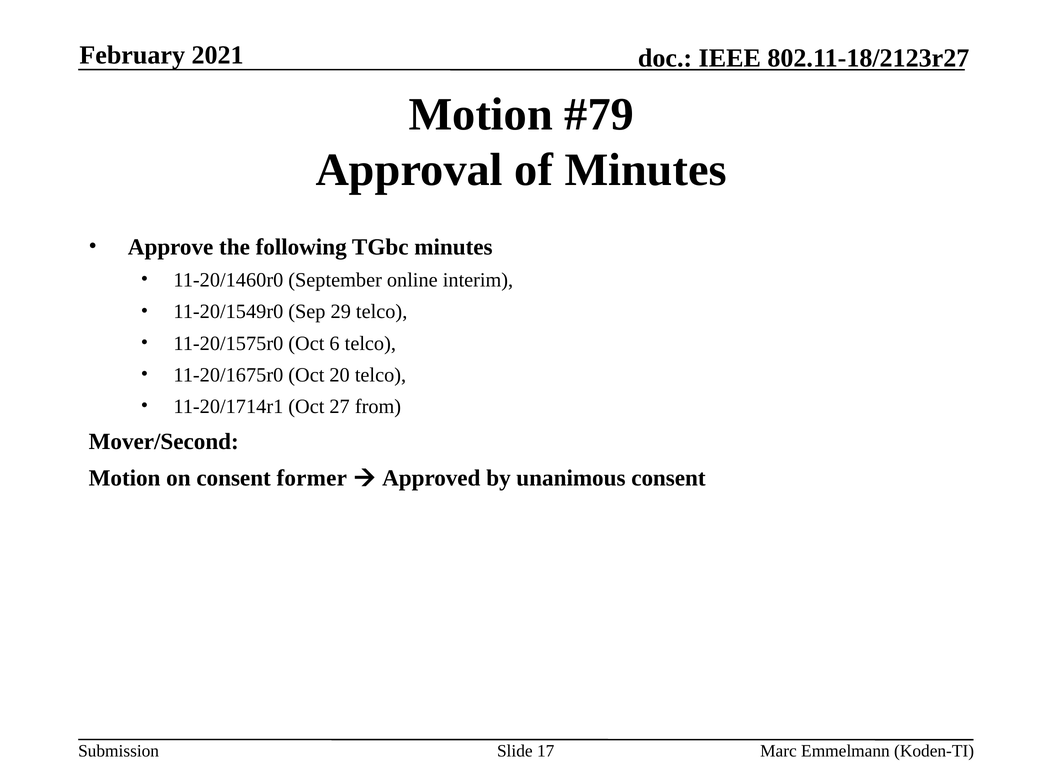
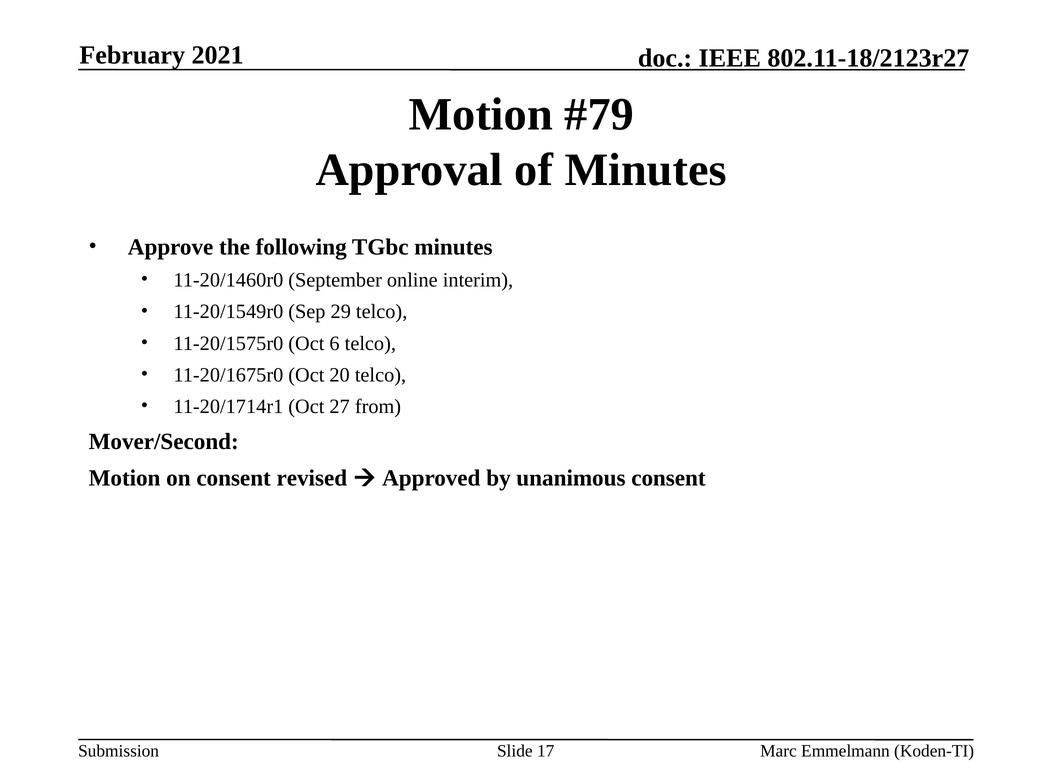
former: former -> revised
